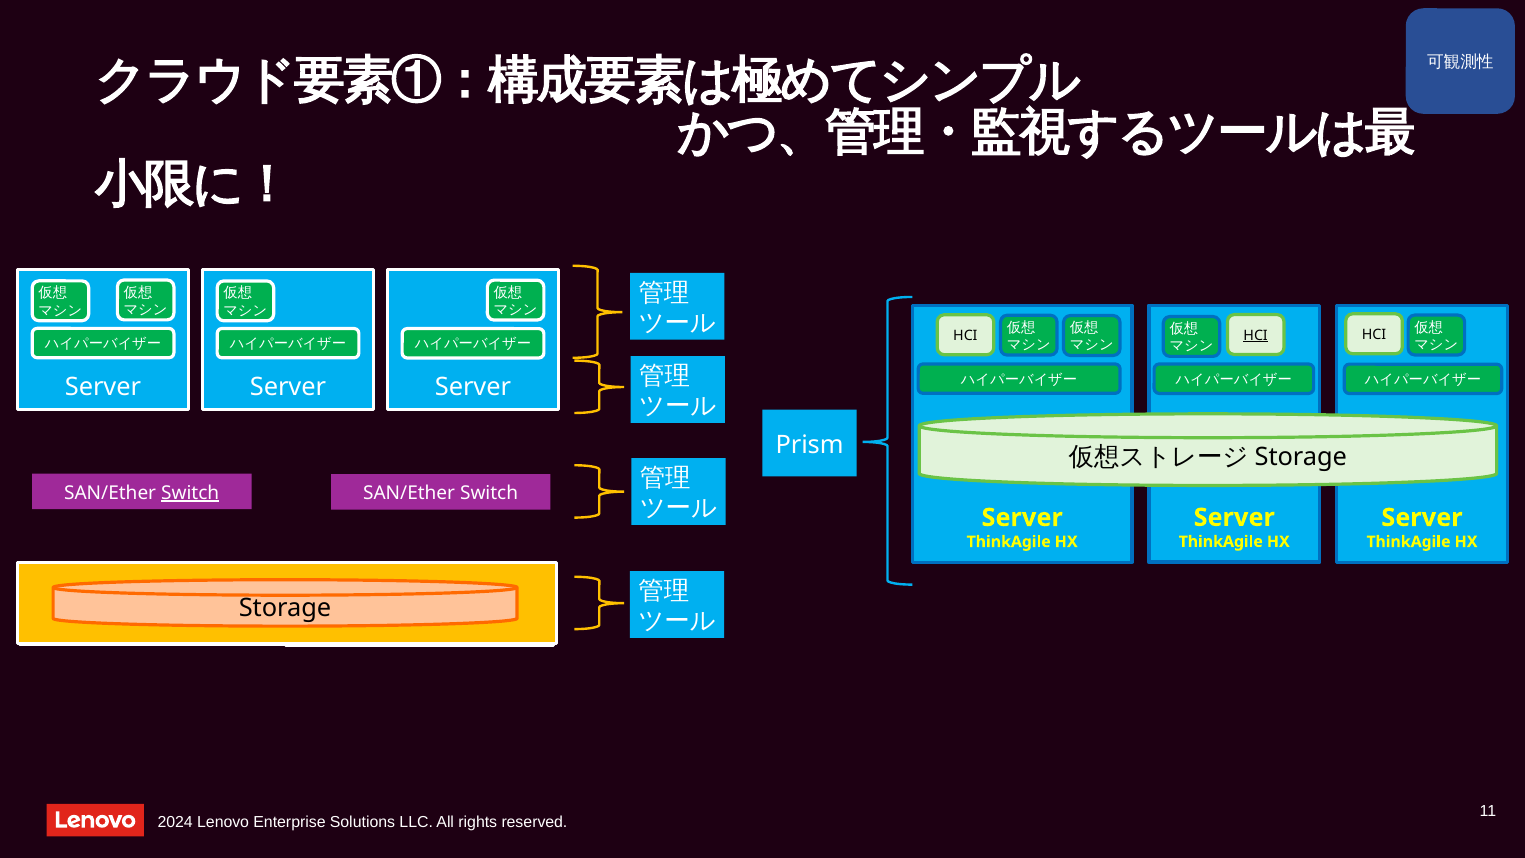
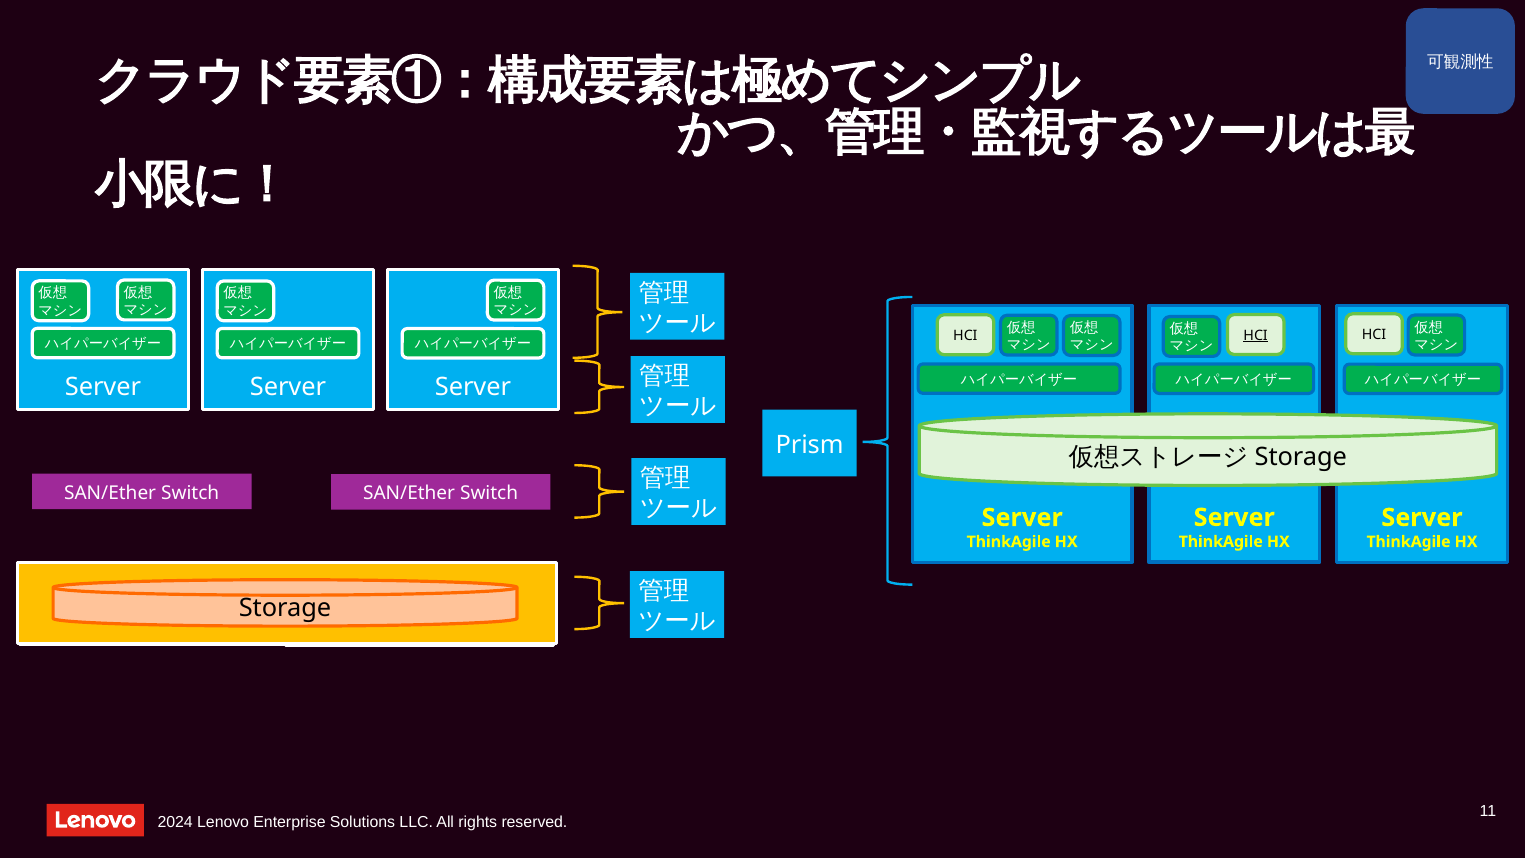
Switch at (190, 493) underline: present -> none
